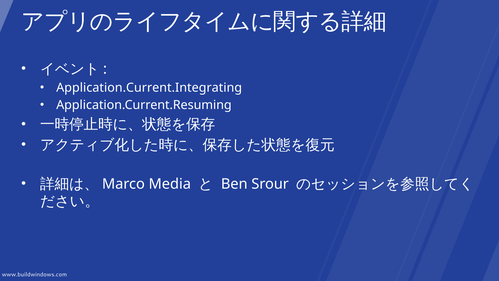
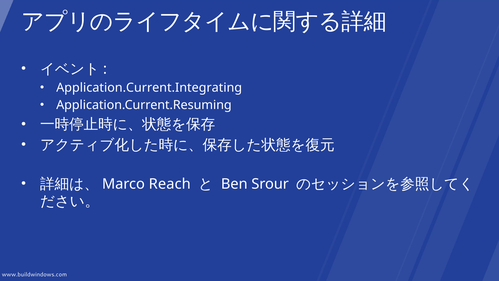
Media: Media -> Reach
